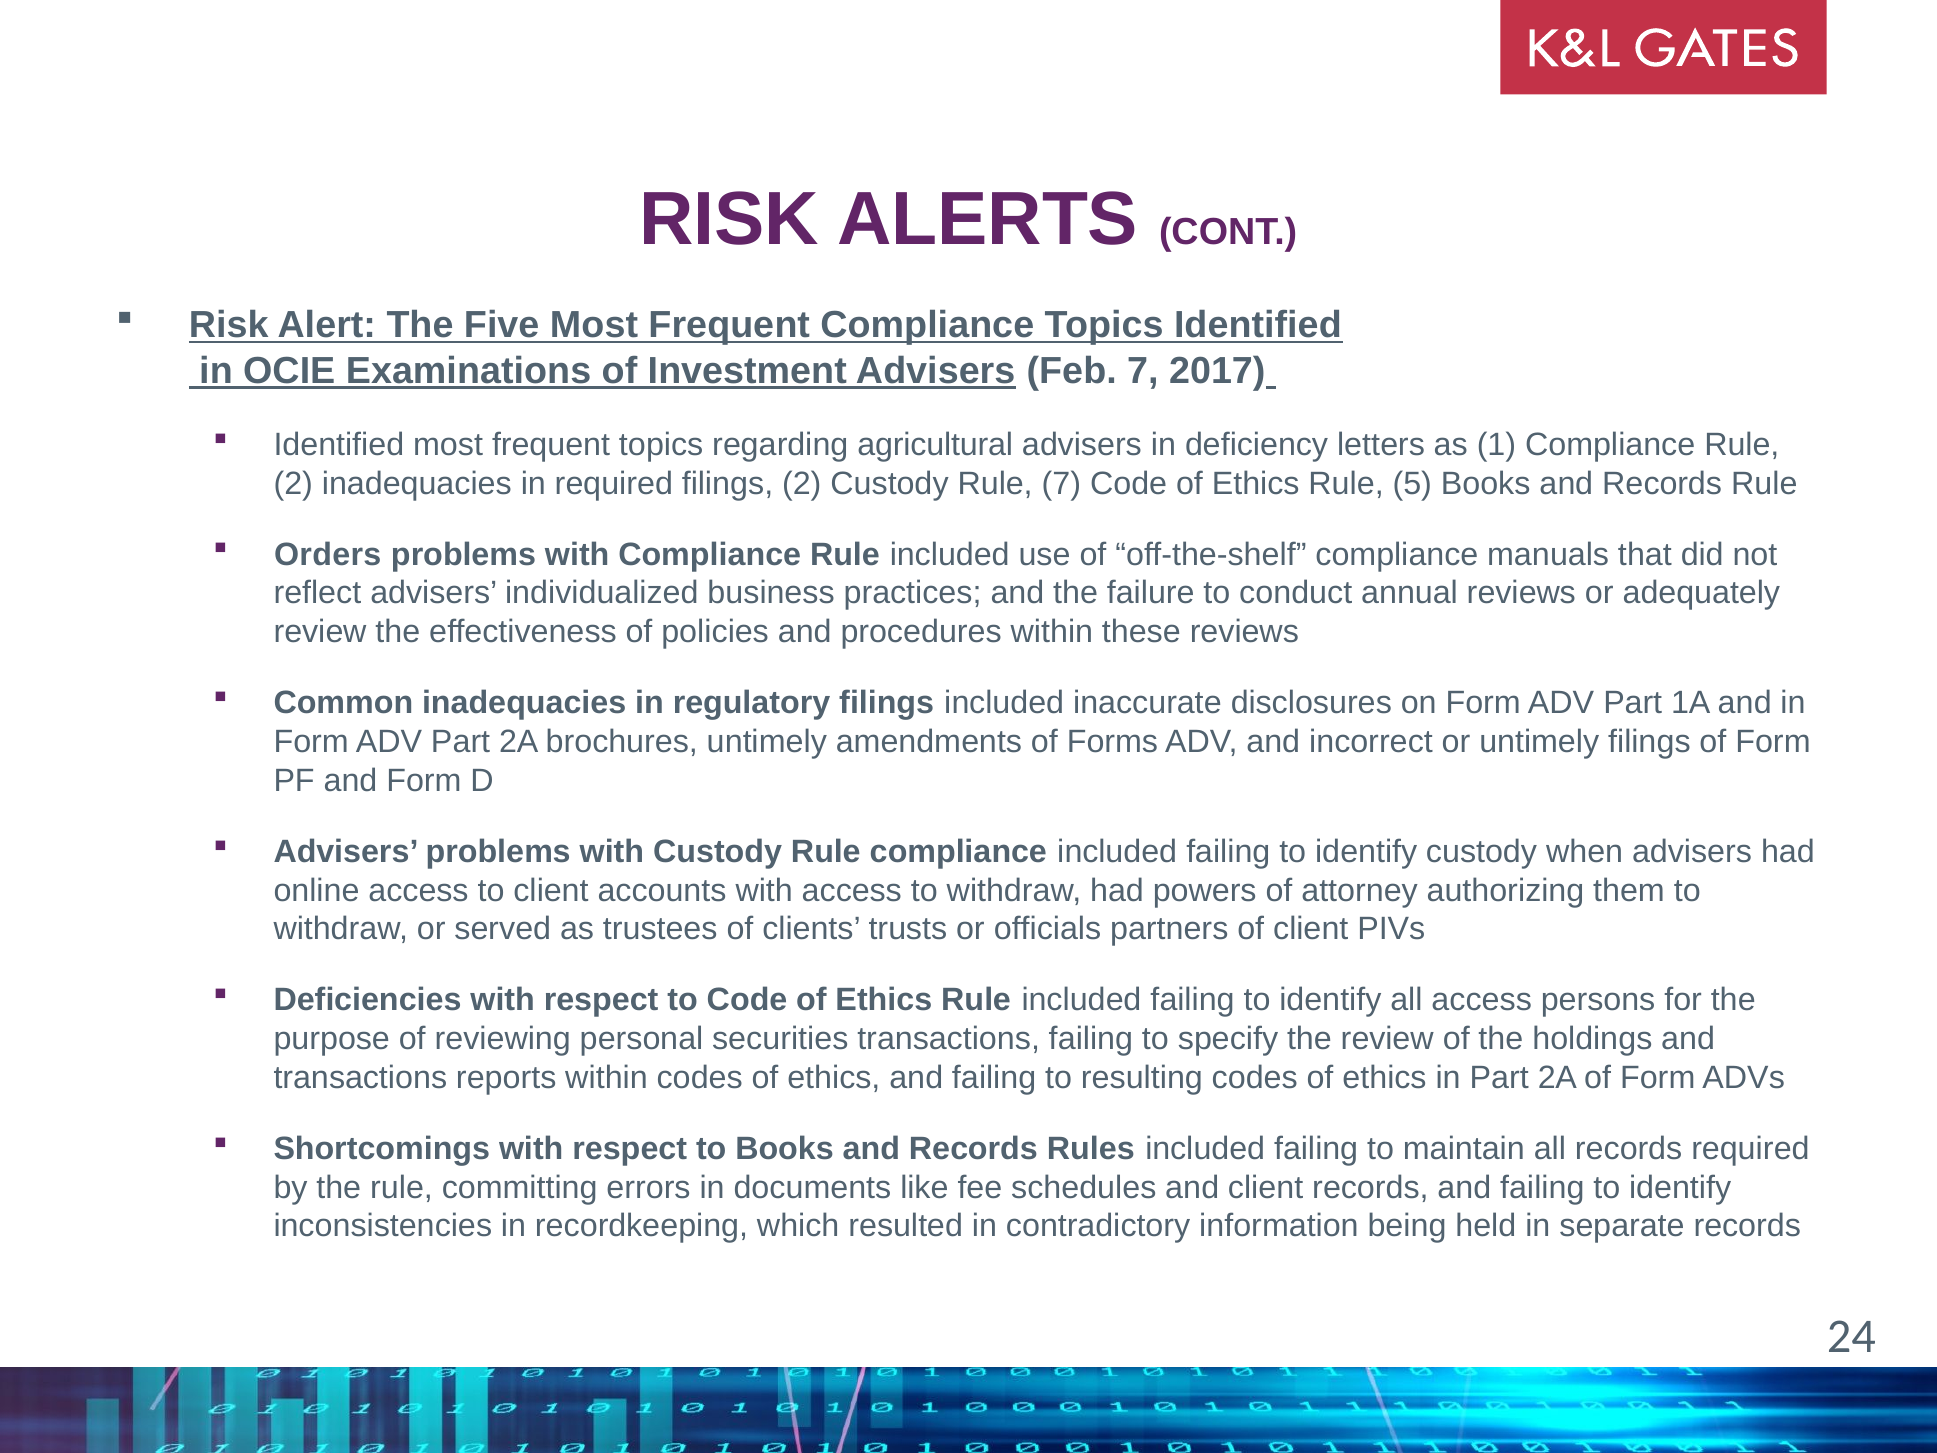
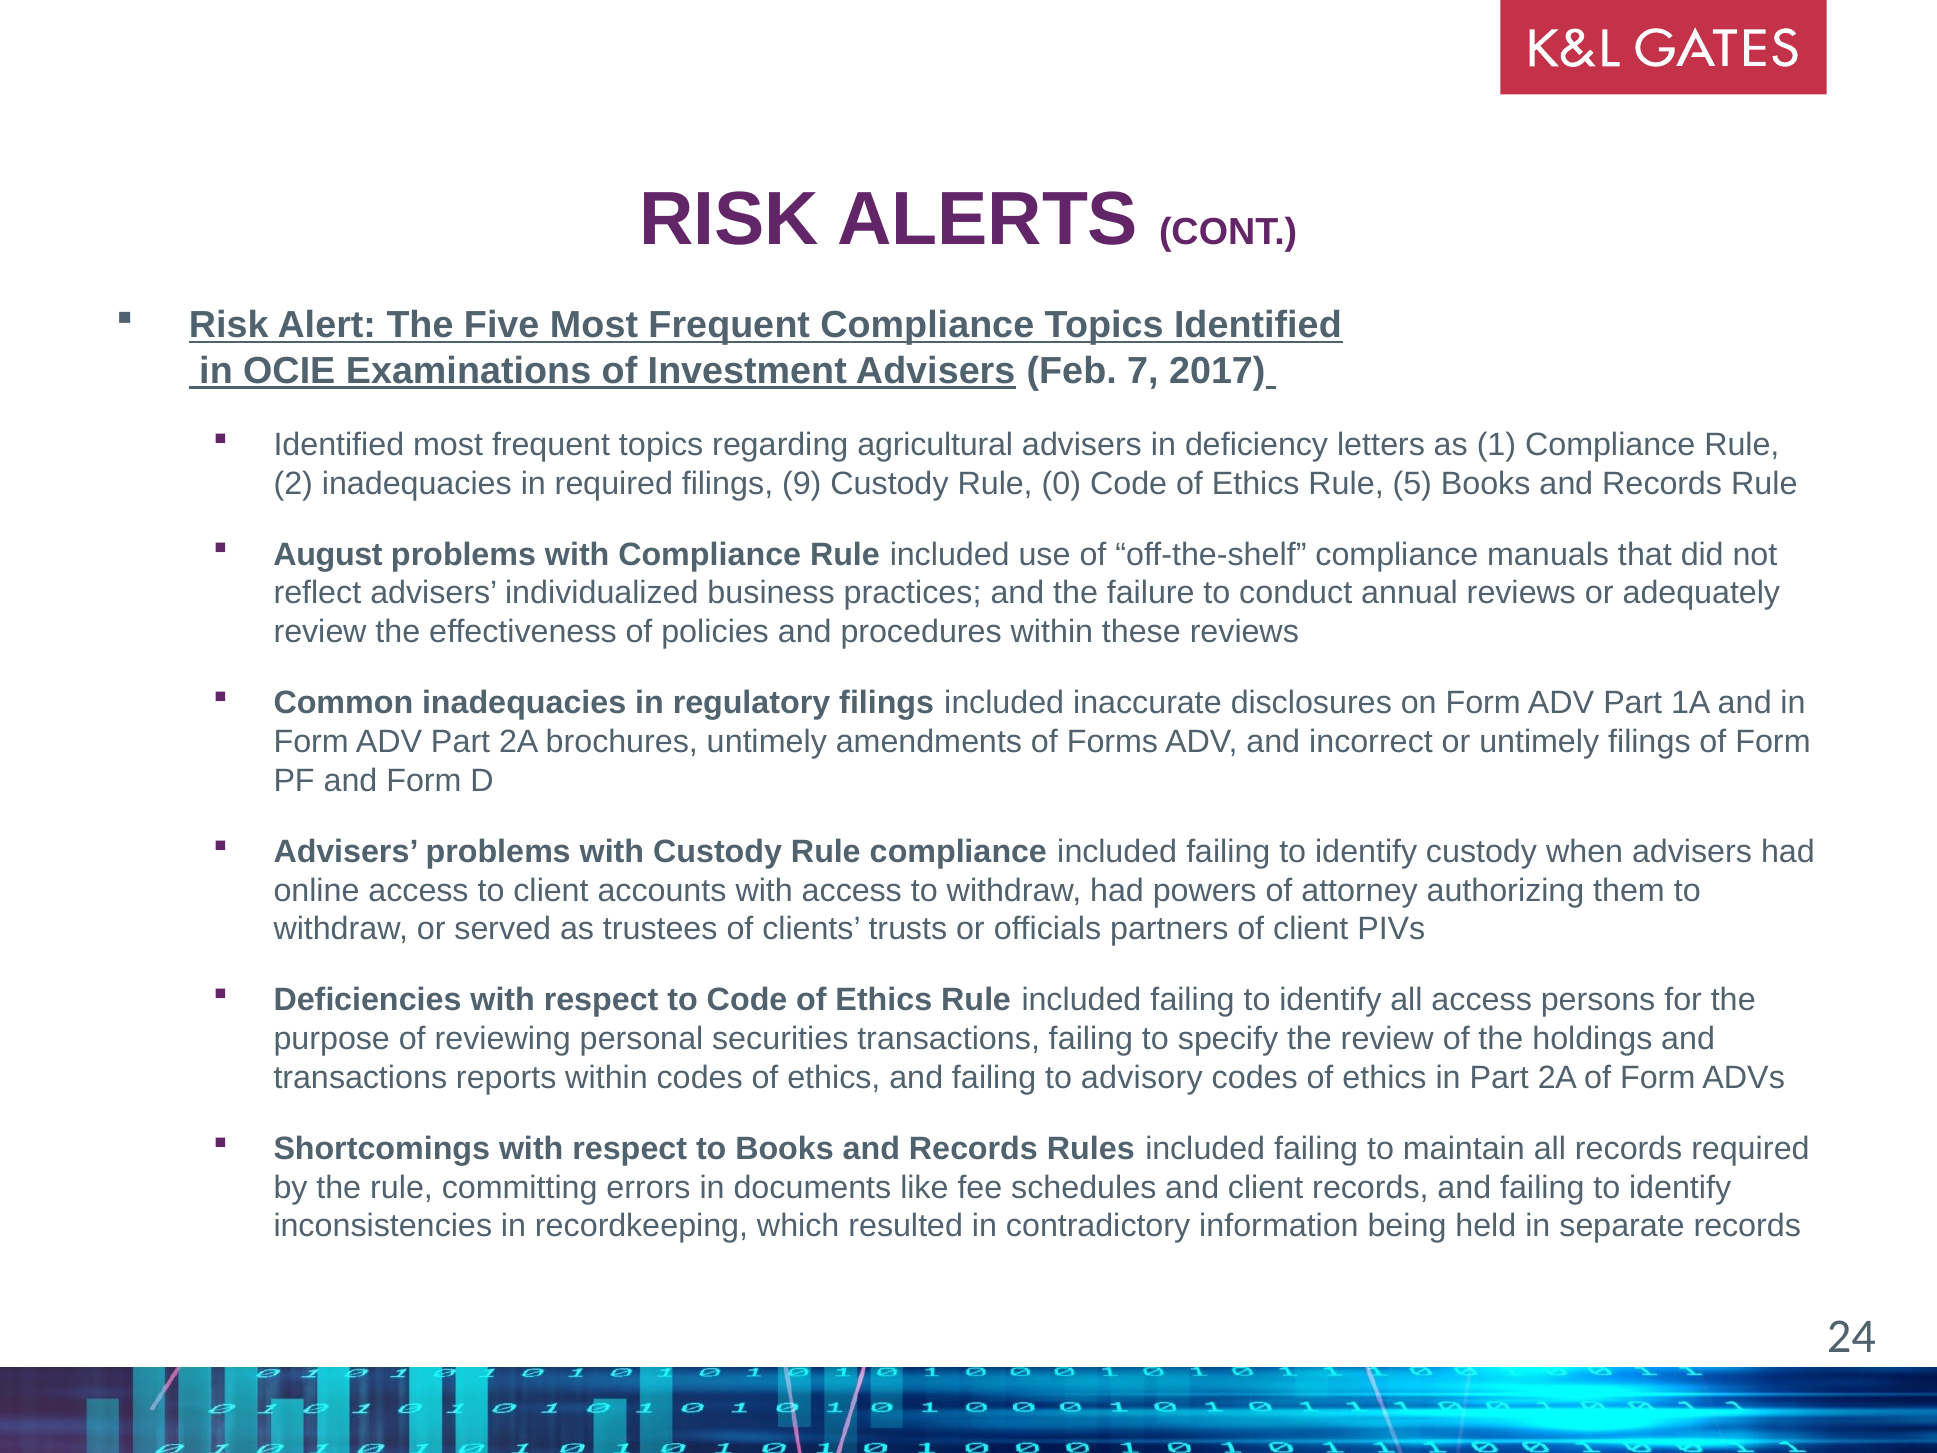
filings 2: 2 -> 9
Rule 7: 7 -> 0
Orders: Orders -> August
resulting: resulting -> advisory
